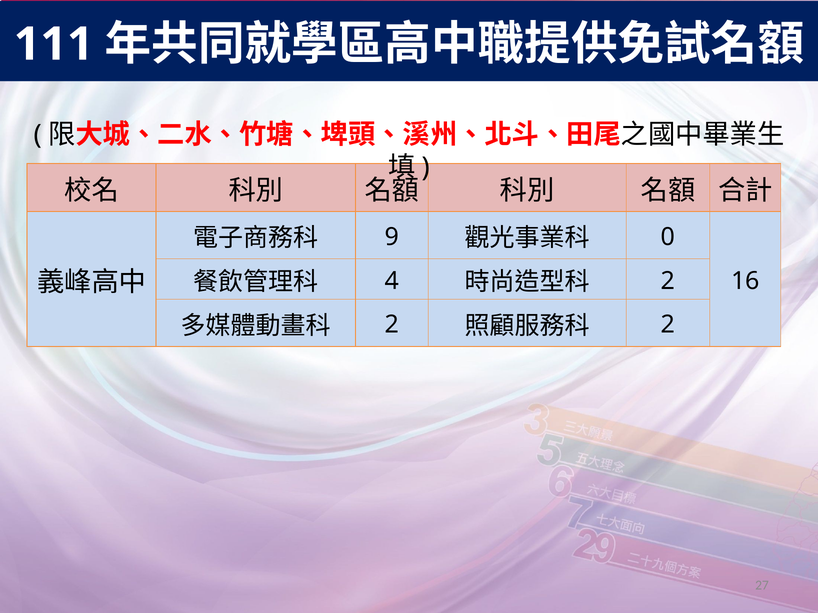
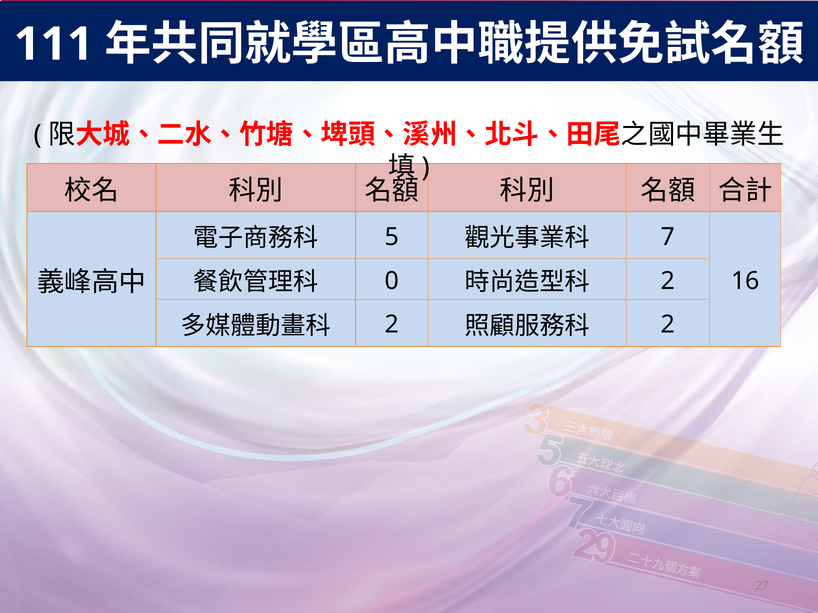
9: 9 -> 5
0: 0 -> 7
4: 4 -> 0
